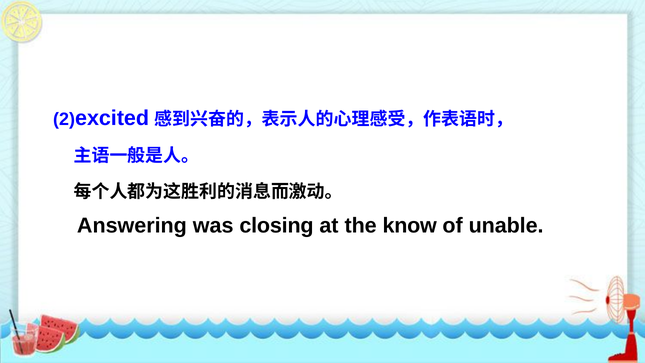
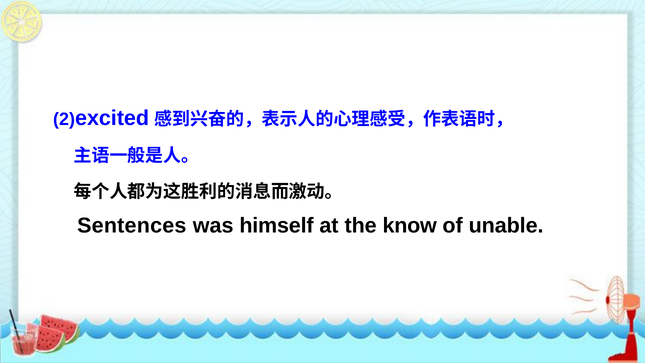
Answering: Answering -> Sentences
closing: closing -> himself
